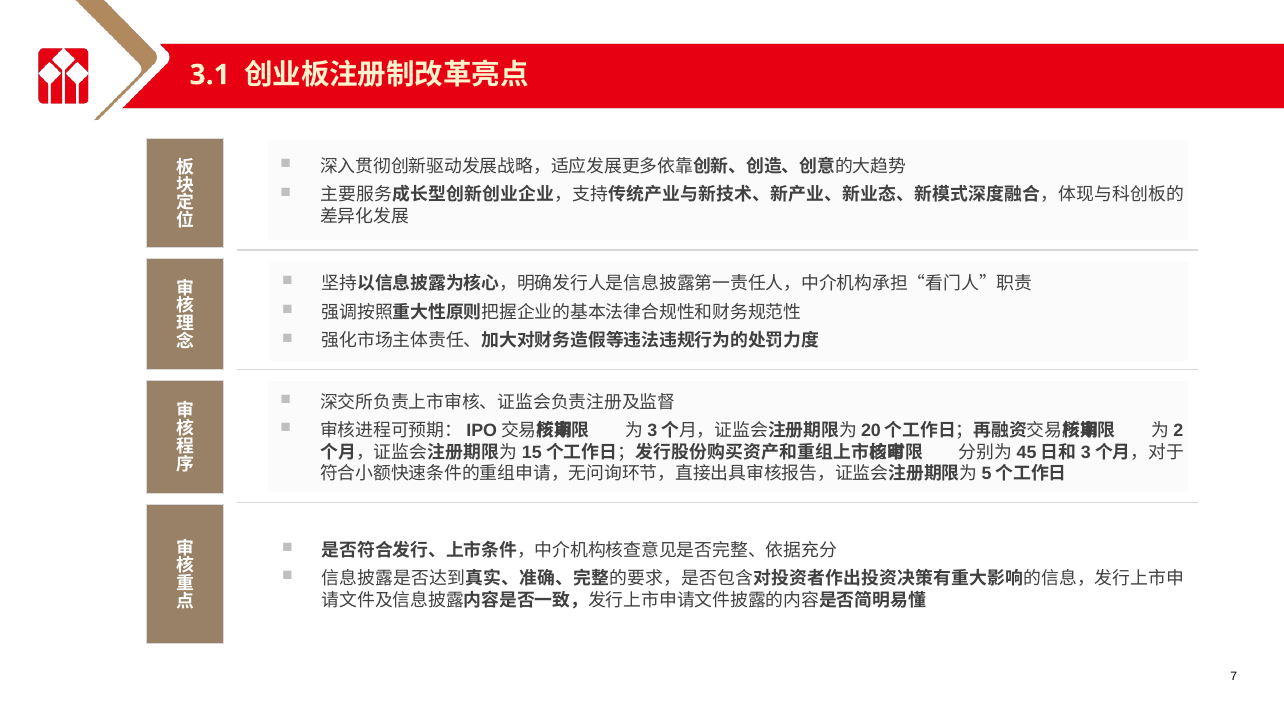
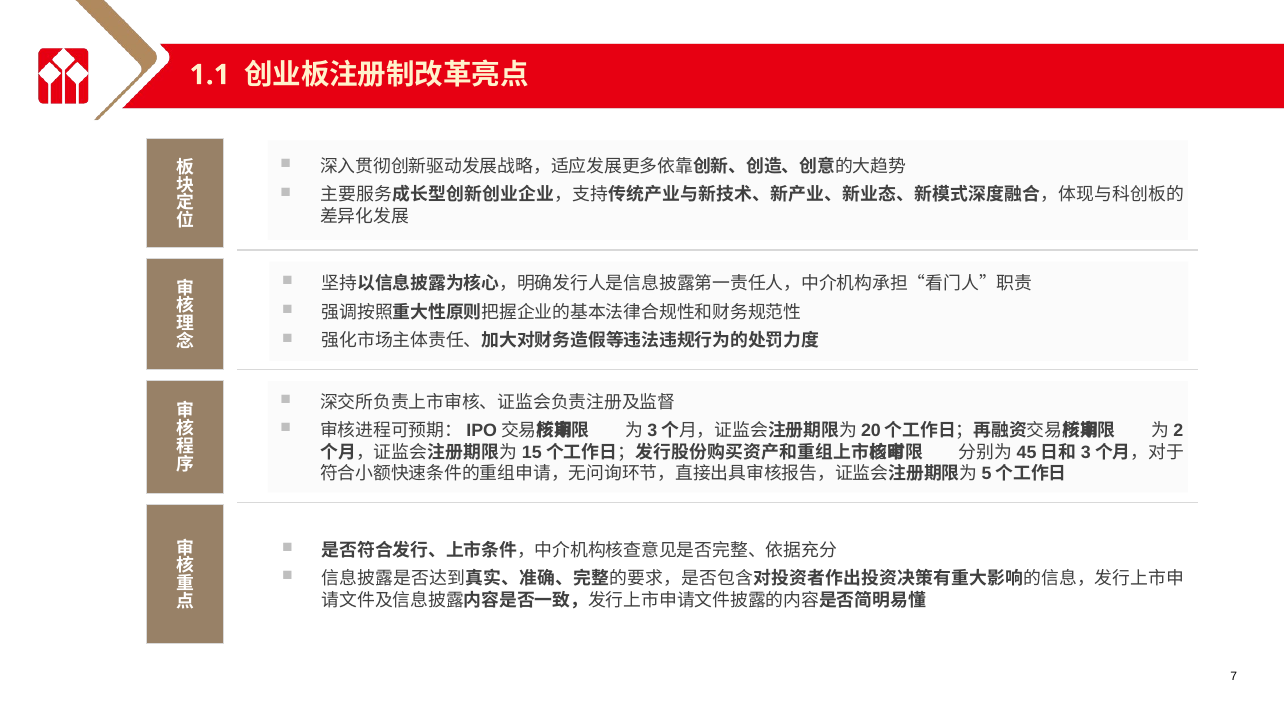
3.1: 3.1 -> 1.1
